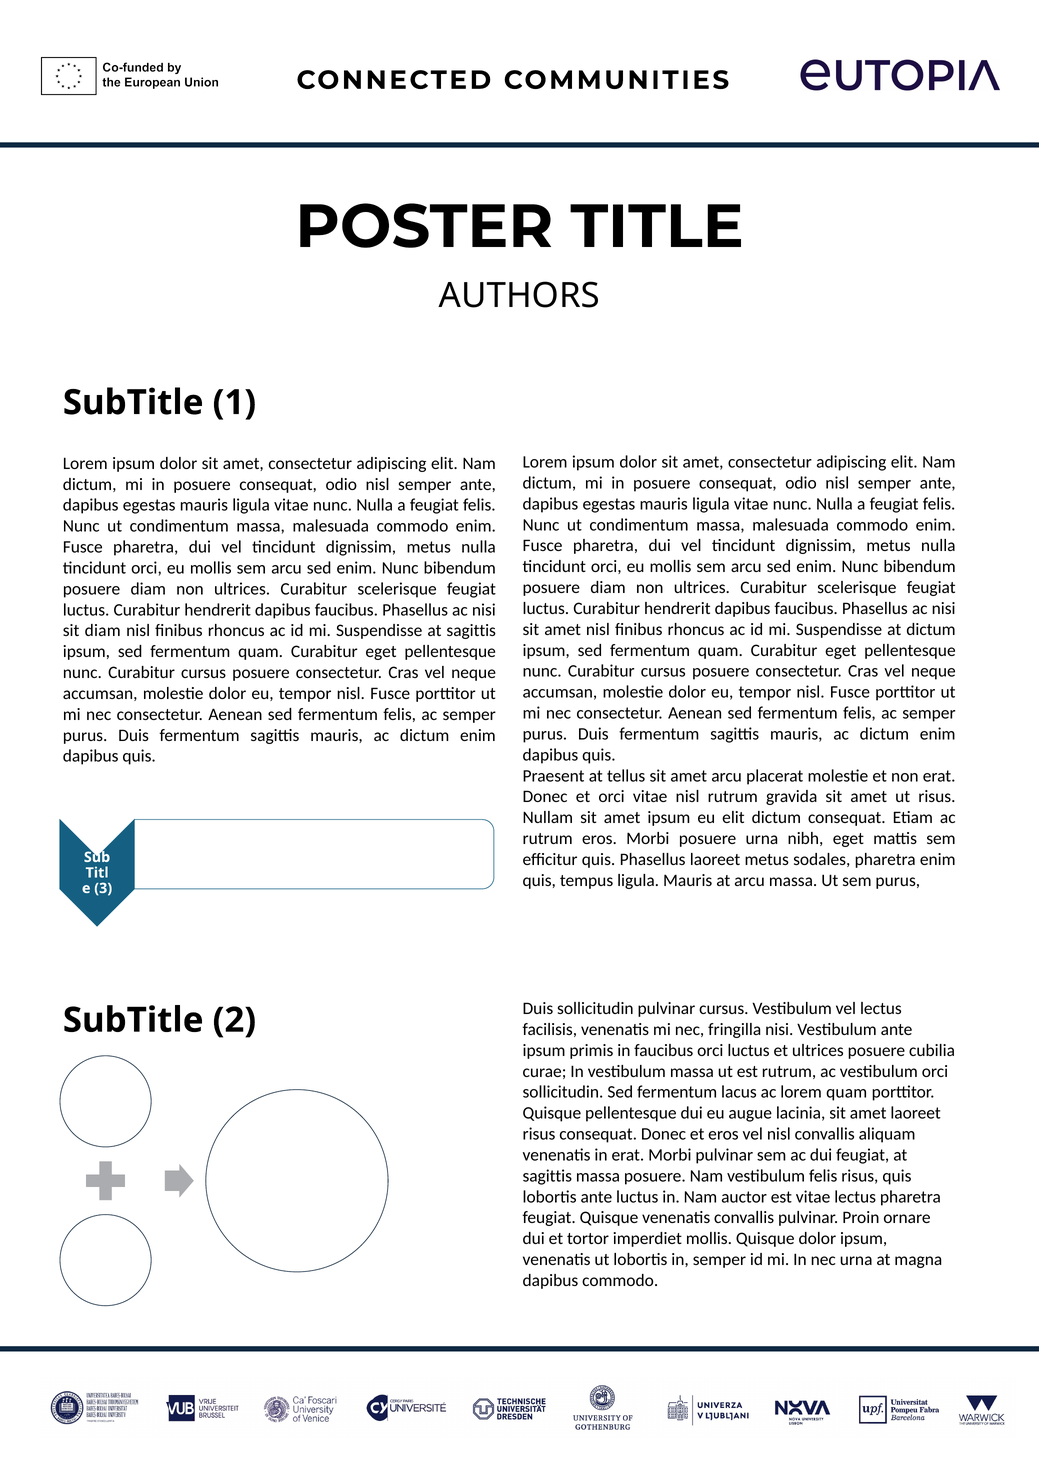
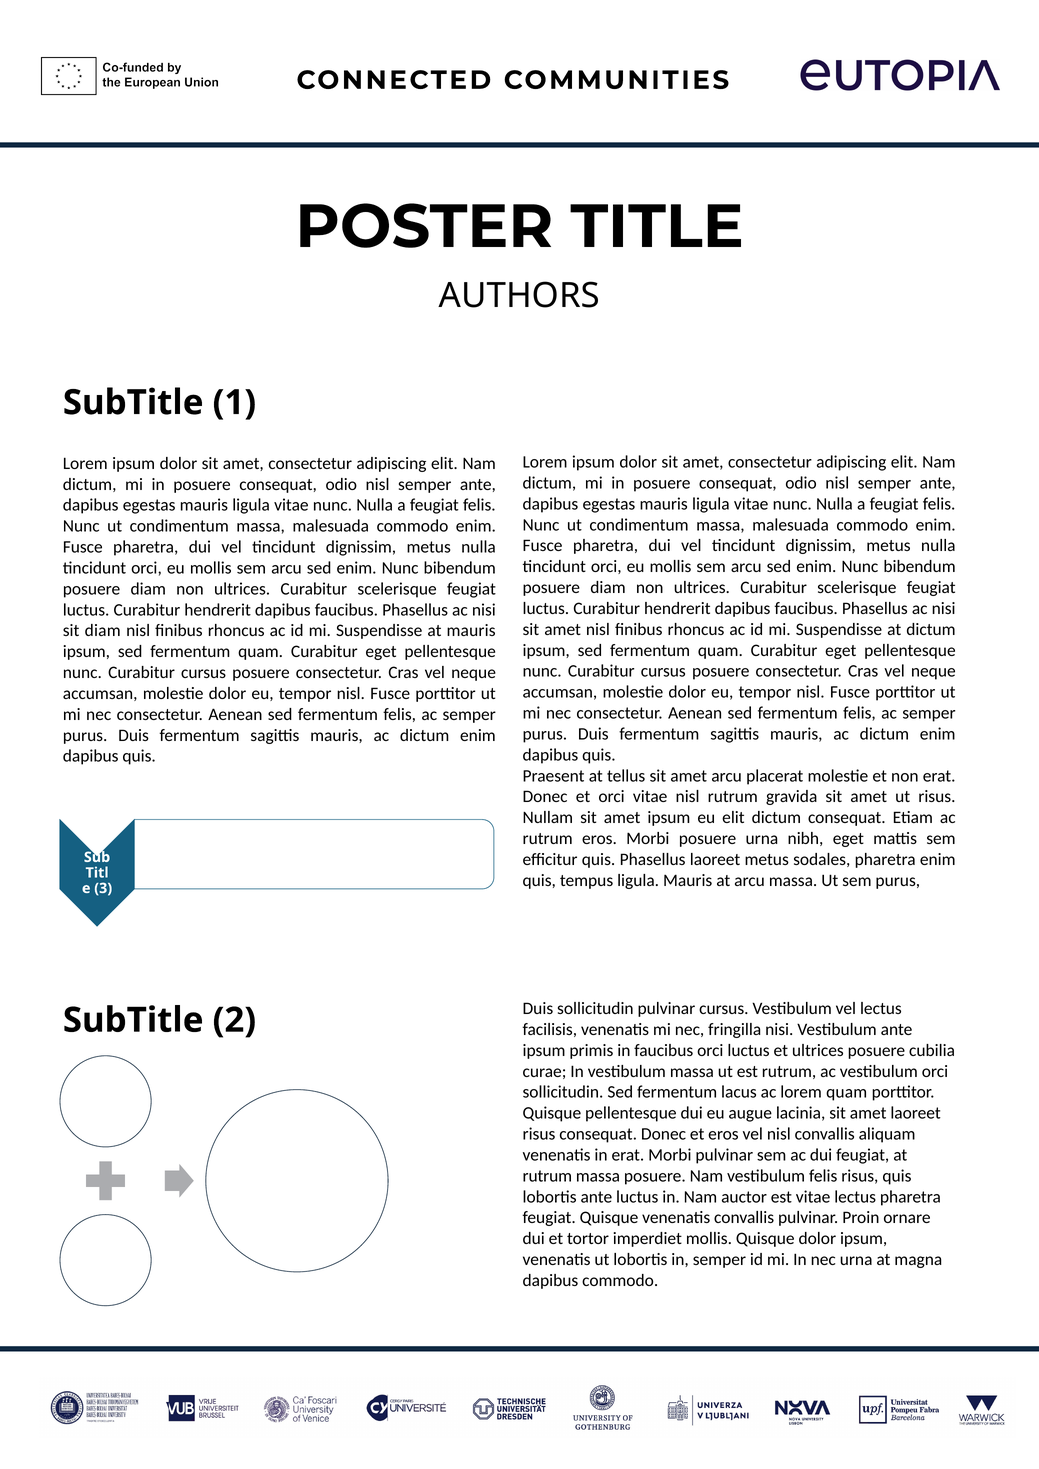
Suspendisse at sagittis: sagittis -> mauris
sagittis at (547, 1176): sagittis -> rutrum
